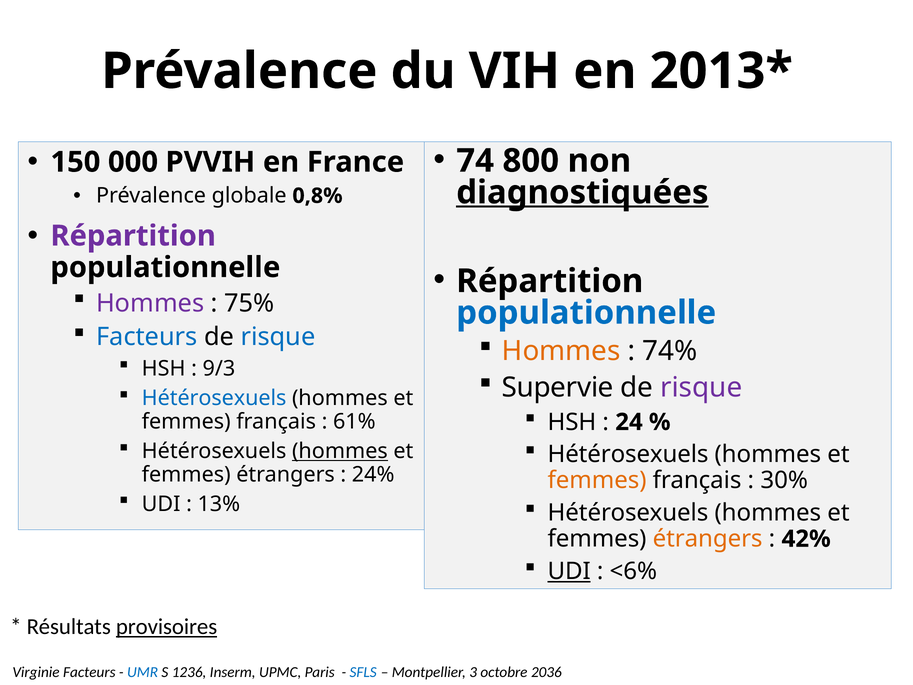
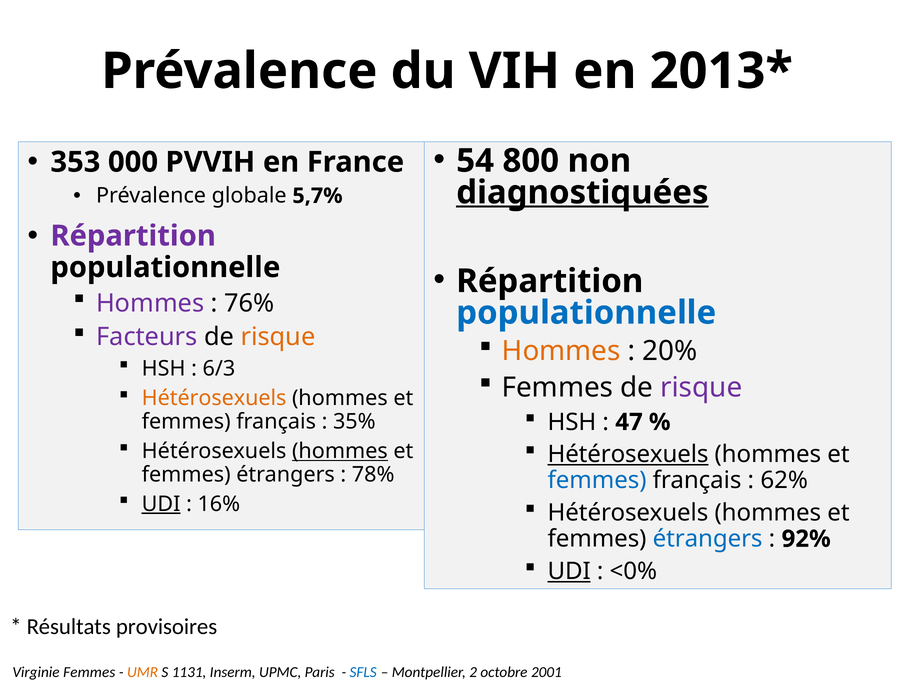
74: 74 -> 54
150: 150 -> 353
0,8%: 0,8% -> 5,7%
75%: 75% -> 76%
Facteurs at (147, 337) colour: blue -> purple
risque at (278, 337) colour: blue -> orange
74%: 74% -> 20%
9/3: 9/3 -> 6/3
Supervie at (558, 388): Supervie -> Femmes
Hétérosexuels at (214, 398) colour: blue -> orange
24: 24 -> 47
61%: 61% -> 35%
Hétérosexuels at (628, 454) underline: none -> present
24%: 24% -> 78%
femmes at (597, 480) colour: orange -> blue
30%: 30% -> 62%
UDI at (161, 504) underline: none -> present
13%: 13% -> 16%
étrangers at (708, 539) colour: orange -> blue
42%: 42% -> 92%
<6%: <6% -> <0%
provisoires underline: present -> none
Virginie Facteurs: Facteurs -> Femmes
UMR colour: blue -> orange
1236: 1236 -> 1131
3: 3 -> 2
2036: 2036 -> 2001
